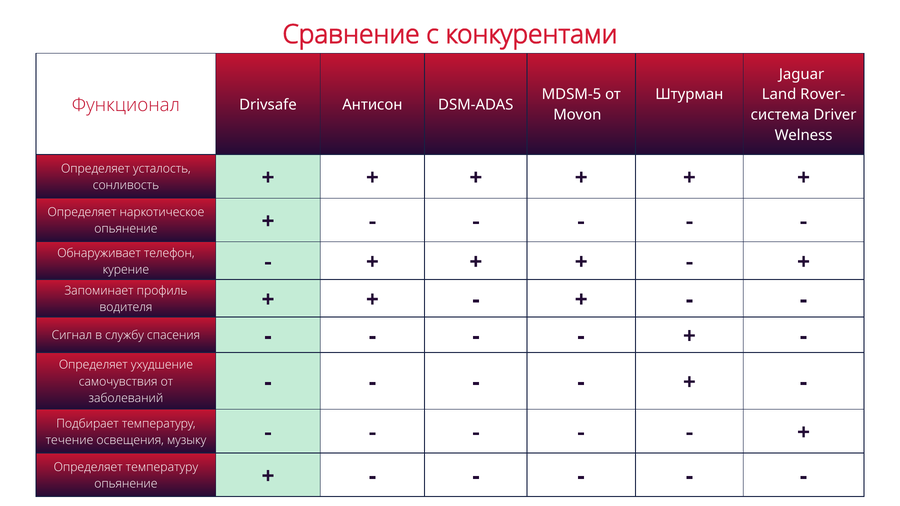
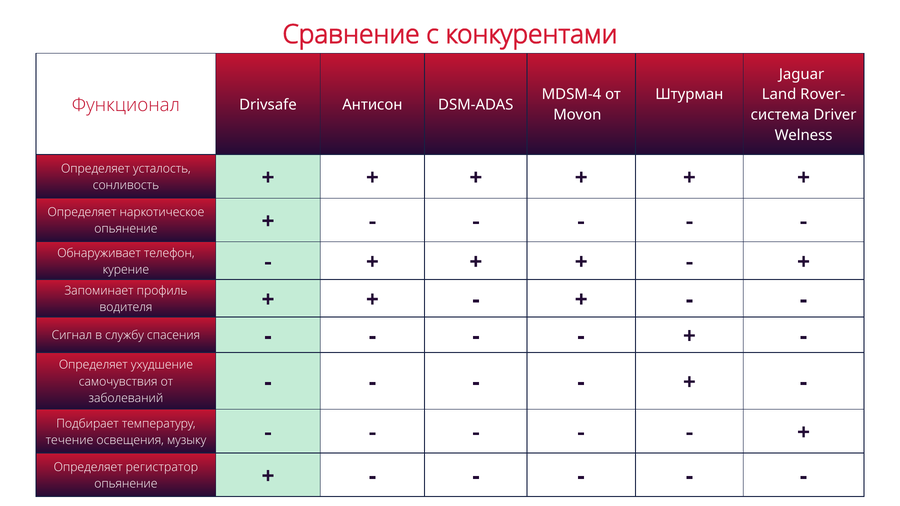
MDSM-5: MDSM-5 -> MDSM-4
Определяет температуру: температуру -> регистратор
